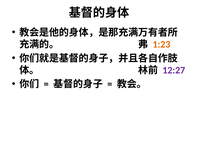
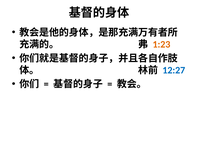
12:27 colour: purple -> blue
